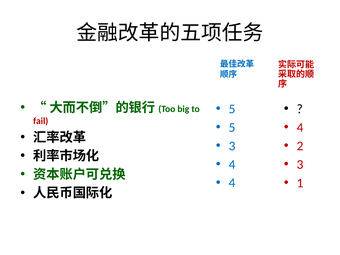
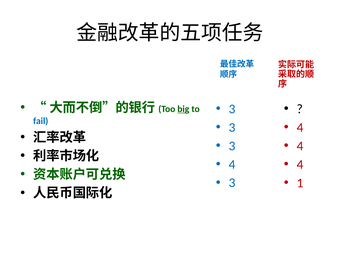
big underline: none -> present
5 at (232, 109): 5 -> 3
fail colour: red -> blue
5 at (232, 127): 5 -> 3
2 at (300, 146): 2 -> 4
3 at (300, 165): 3 -> 4
4 at (232, 183): 4 -> 3
